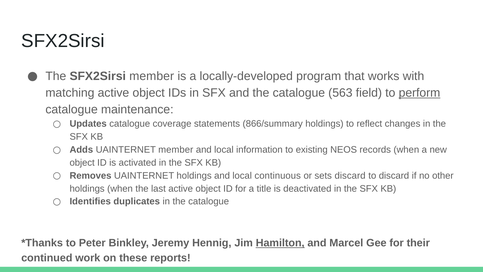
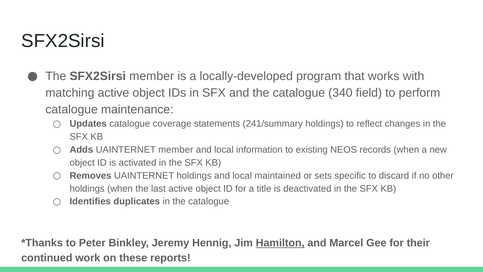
563: 563 -> 340
perform underline: present -> none
866/summary: 866/summary -> 241/summary
continuous: continuous -> maintained
sets discard: discard -> specific
